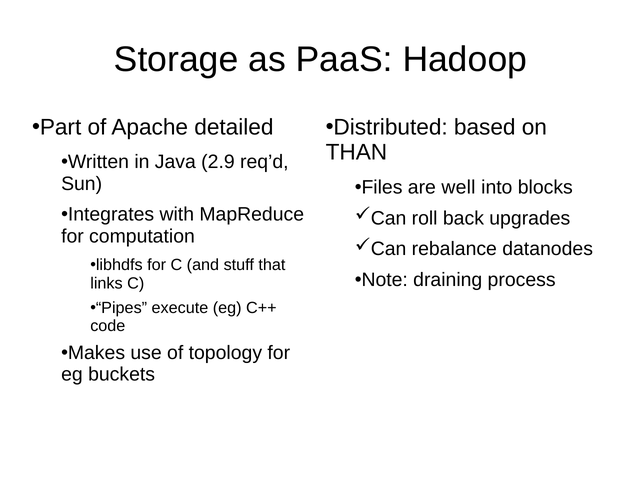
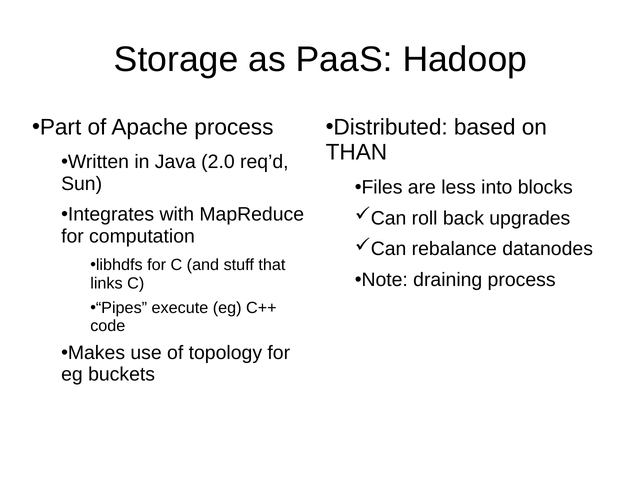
Apache detailed: detailed -> process
2.9: 2.9 -> 2.0
well: well -> less
